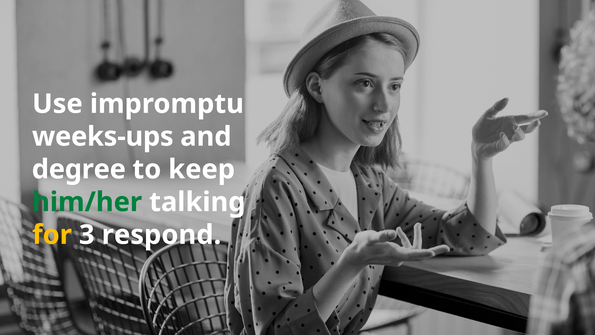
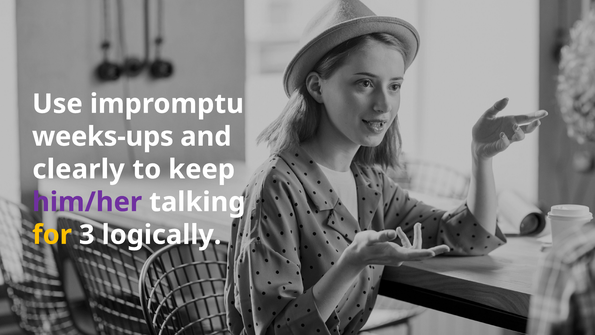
degree: degree -> clearly
him/her colour: green -> purple
respond: respond -> logically
